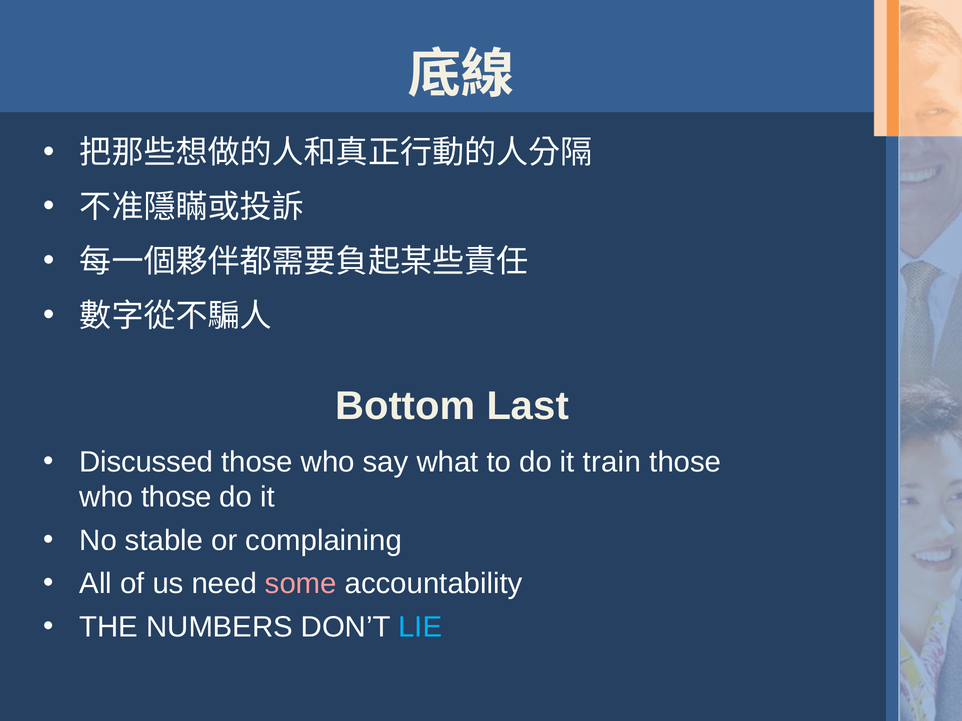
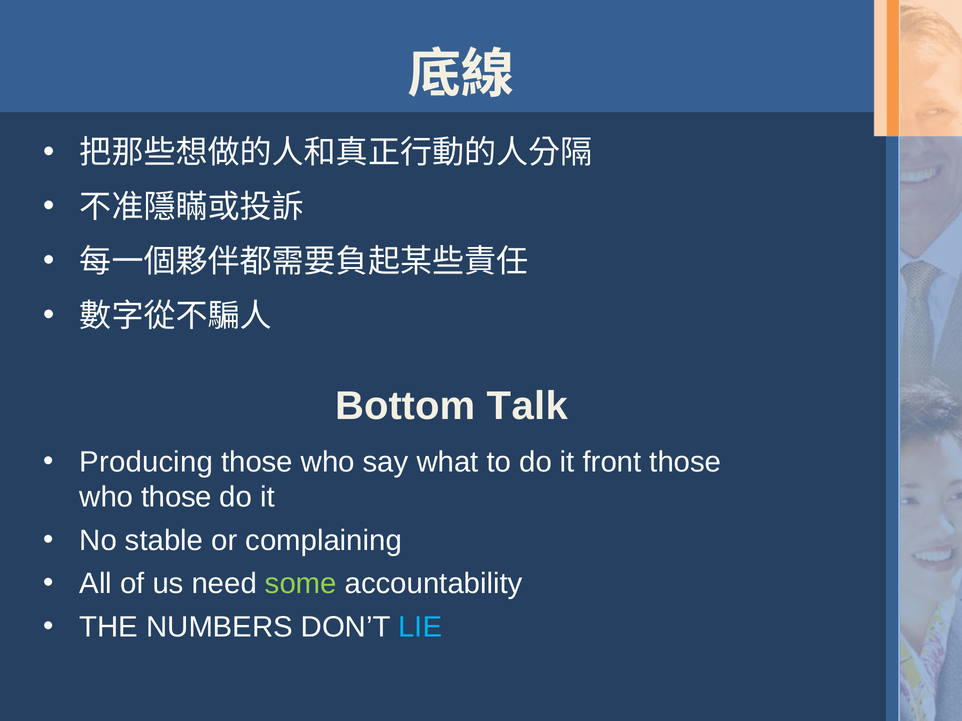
Last: Last -> Talk
Discussed: Discussed -> Producing
train: train -> front
some colour: pink -> light green
